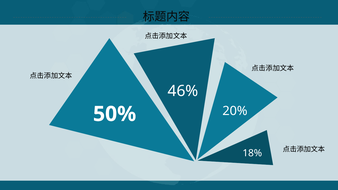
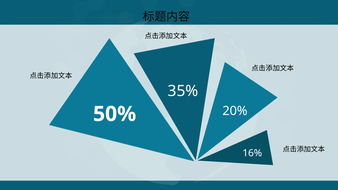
46%: 46% -> 35%
18%: 18% -> 16%
